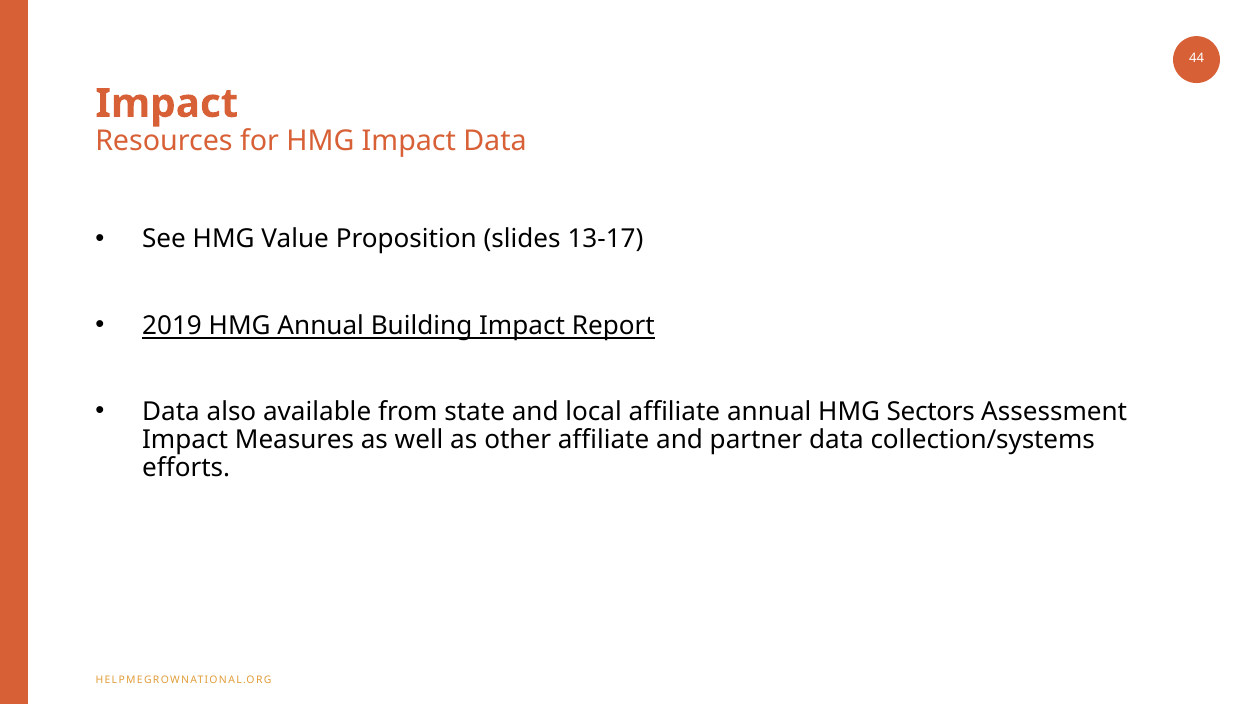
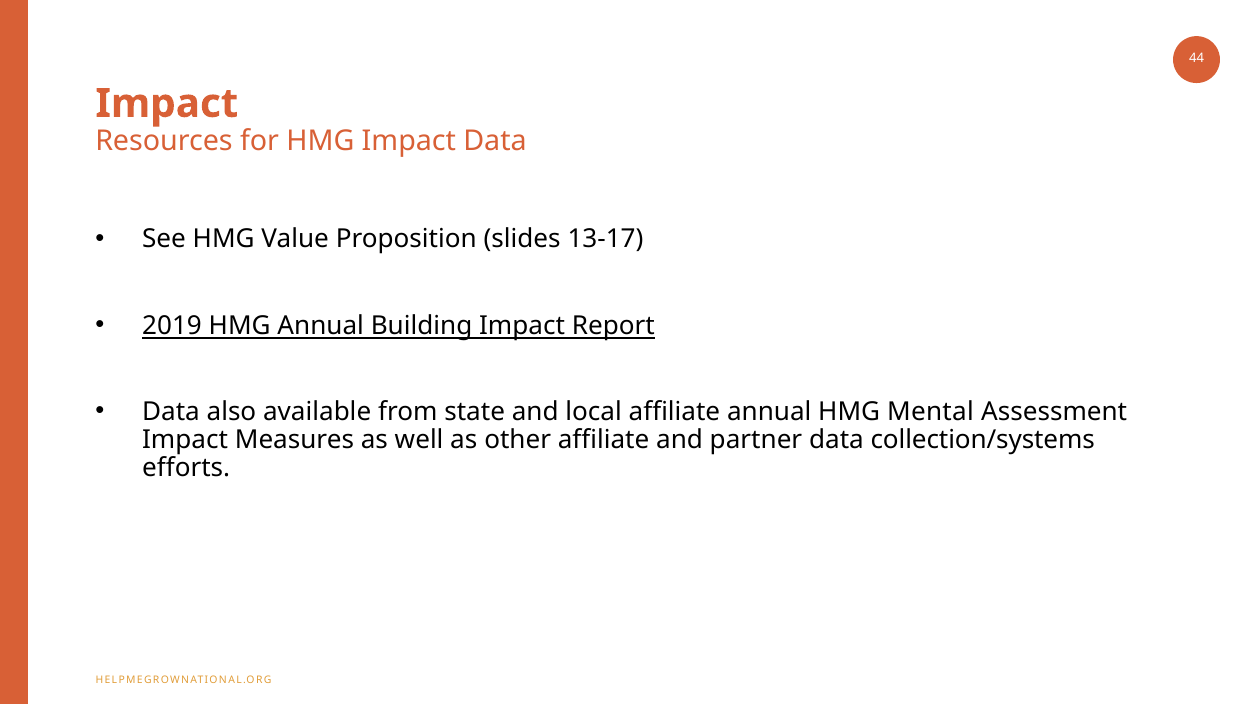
Sectors: Sectors -> Mental
